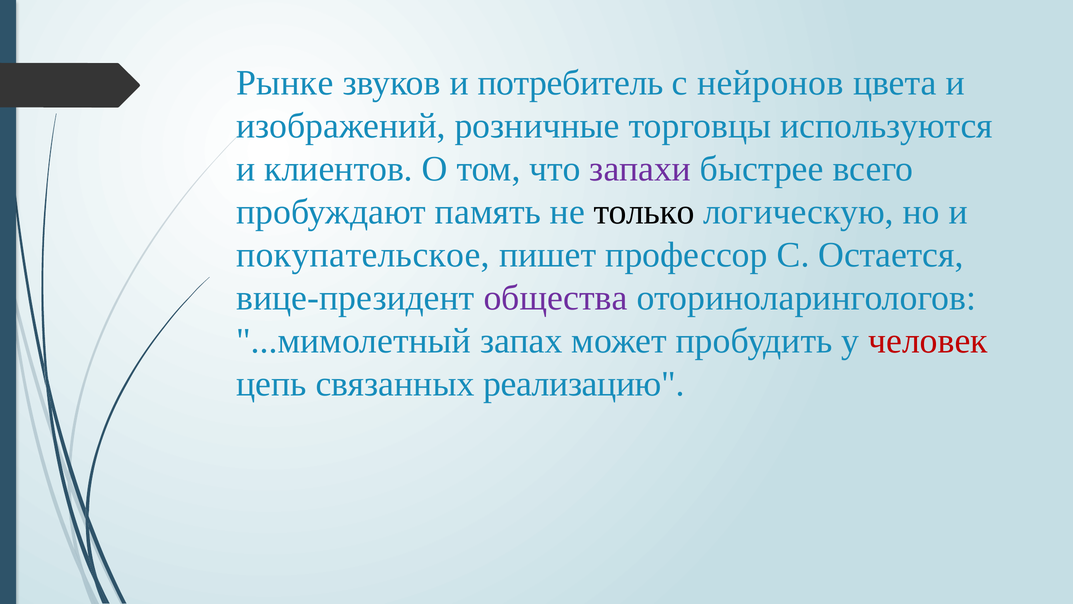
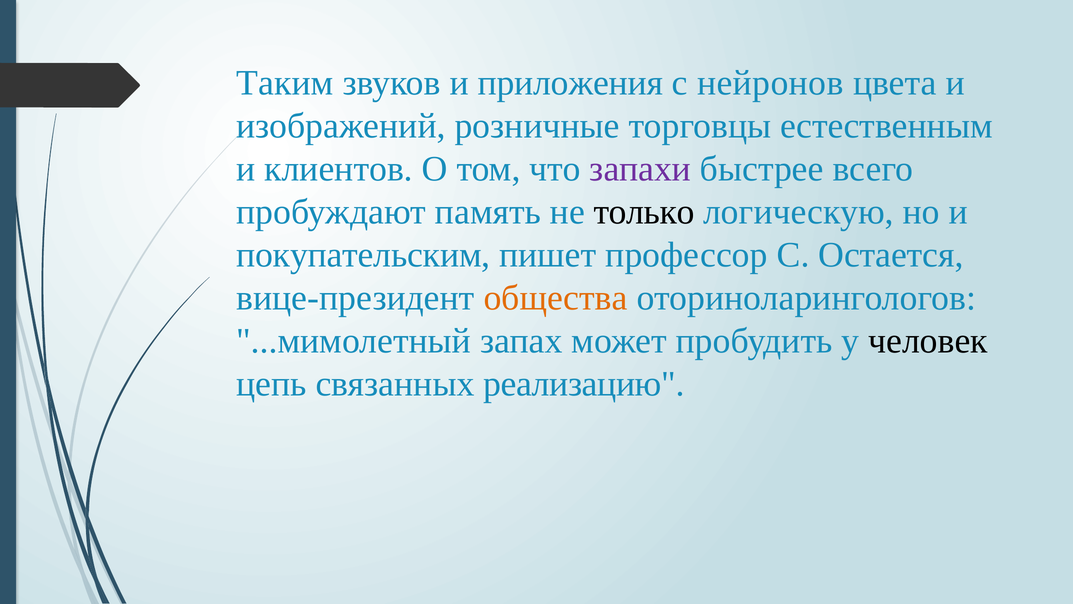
Рынке: Рынке -> Таким
потребитель: потребитель -> приложения
используются: используются -> естественным
покупательское: покупательское -> покупательским
общества colour: purple -> orange
человек colour: red -> black
